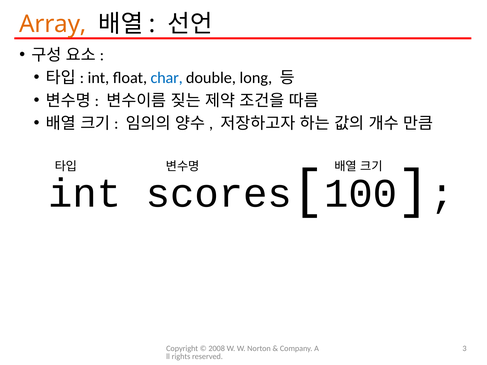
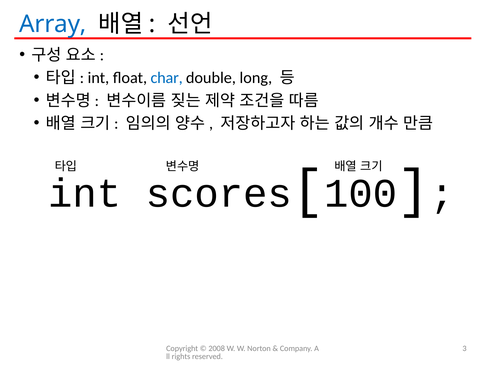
Array colour: orange -> blue
